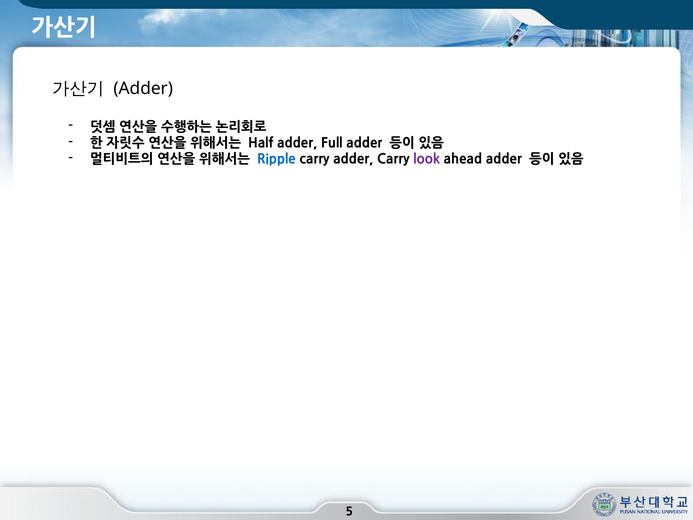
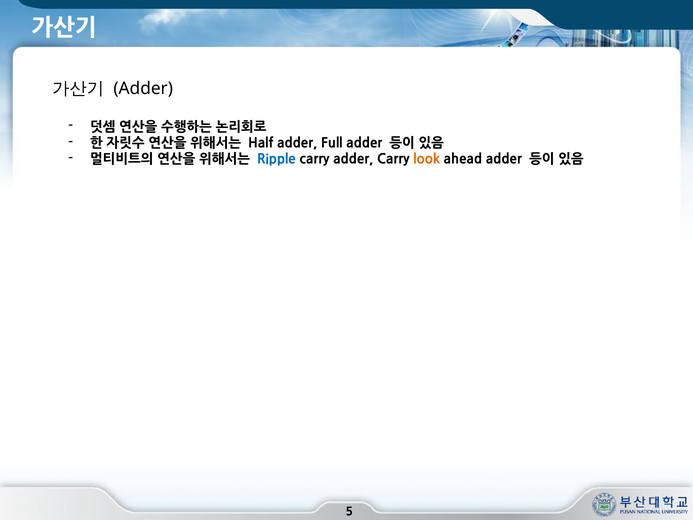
look colour: purple -> orange
